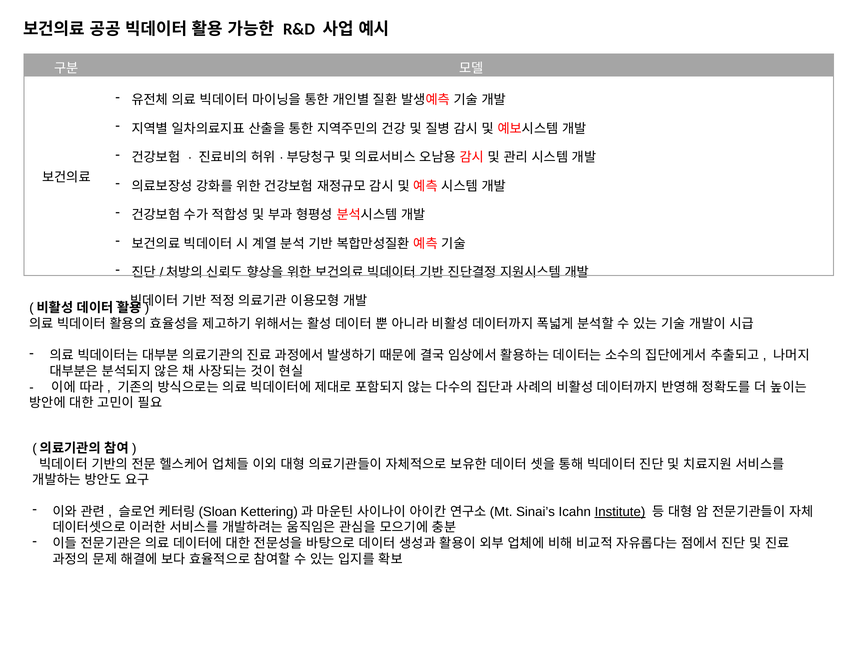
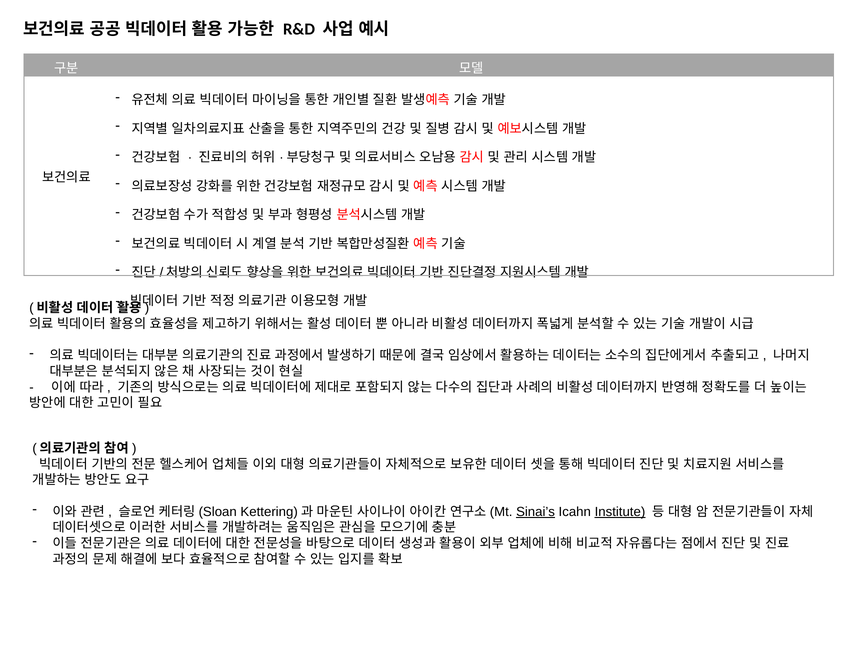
Sinai’s underline: none -> present
